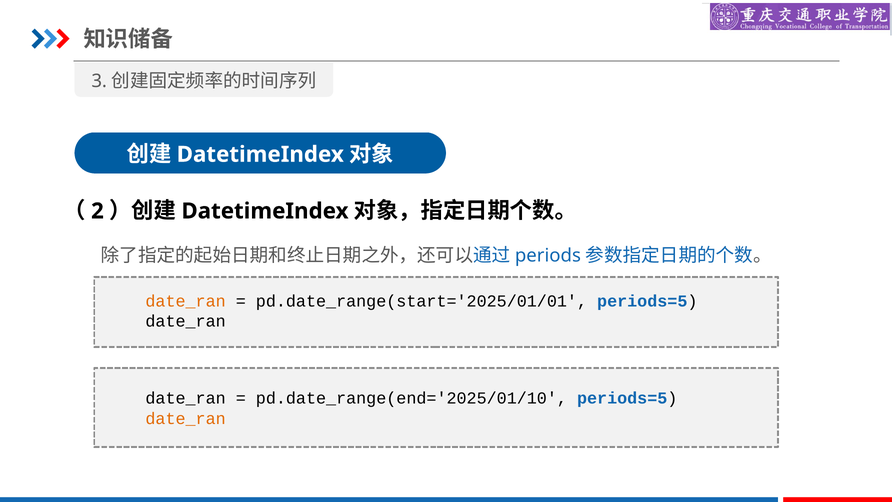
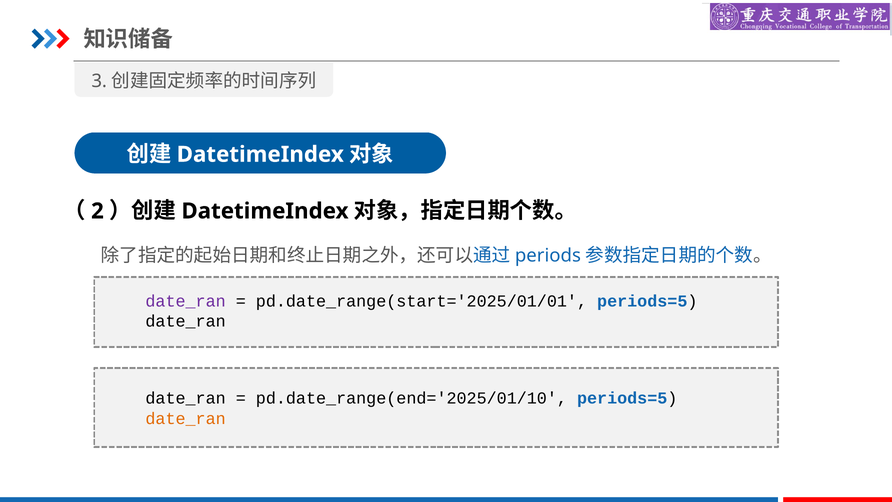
date_ran at (186, 301) colour: orange -> purple
